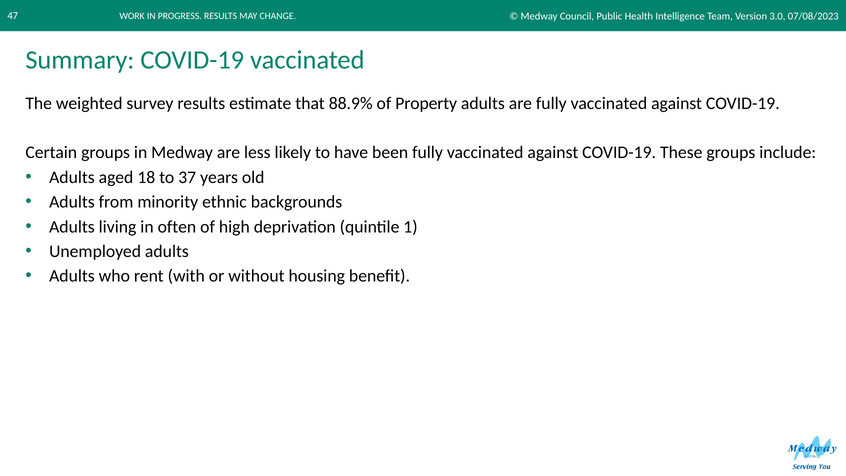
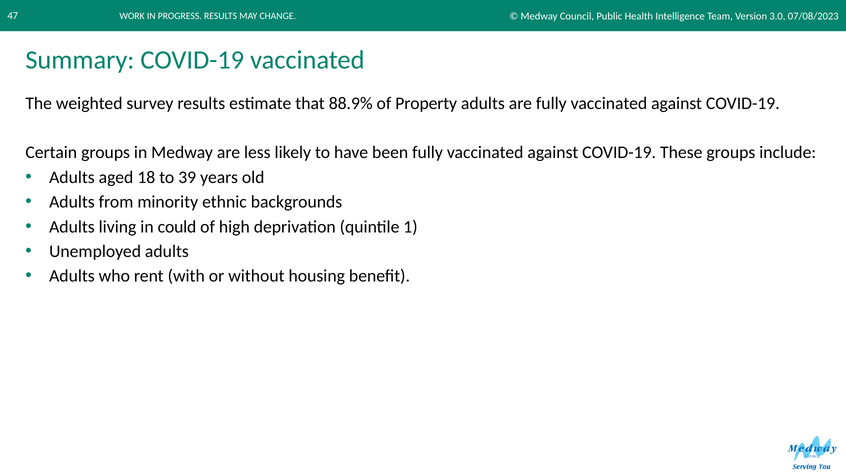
37: 37 -> 39
often: often -> could
